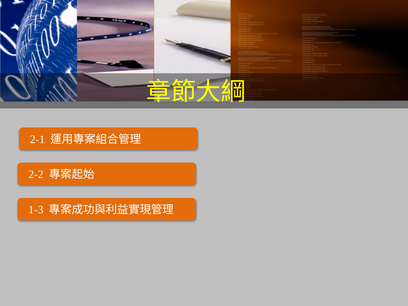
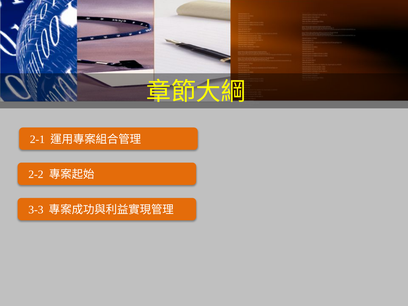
1-3: 1-3 -> 3-3
